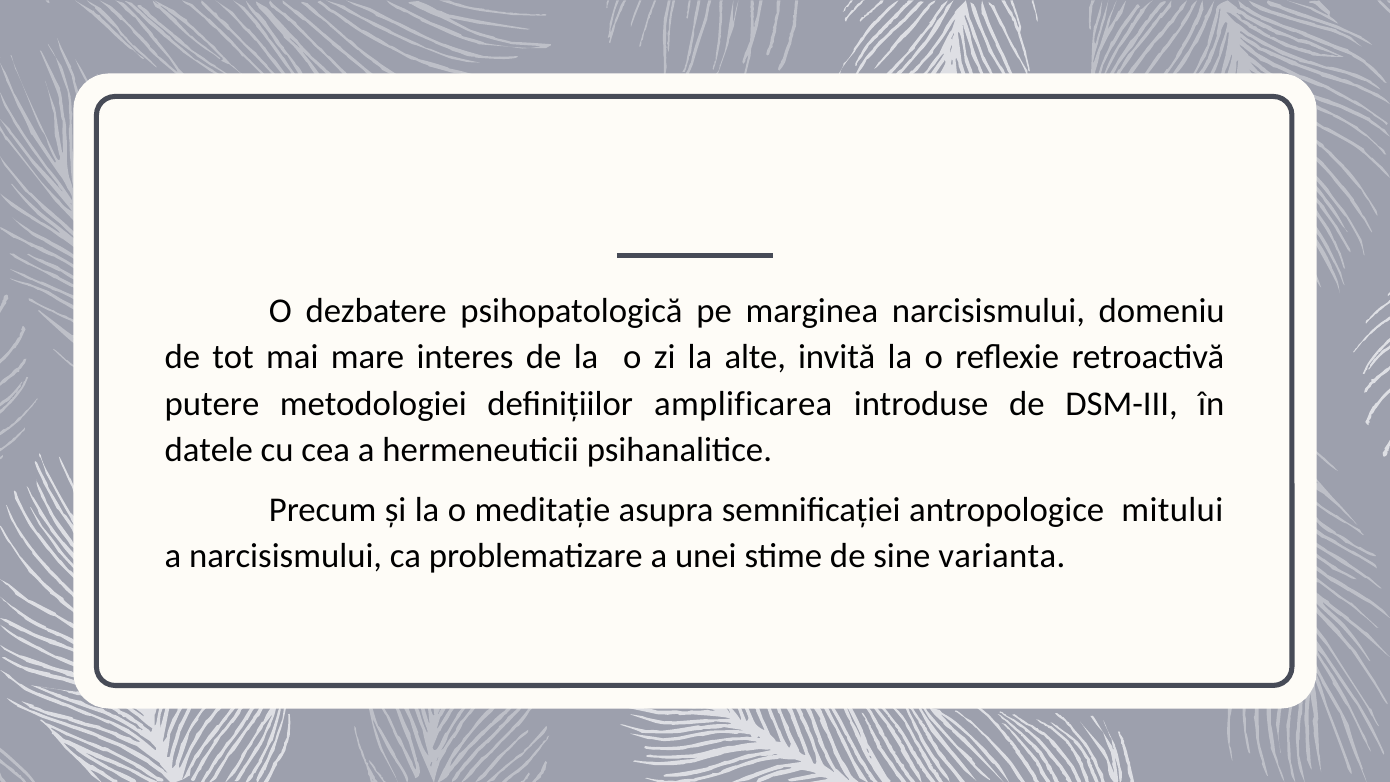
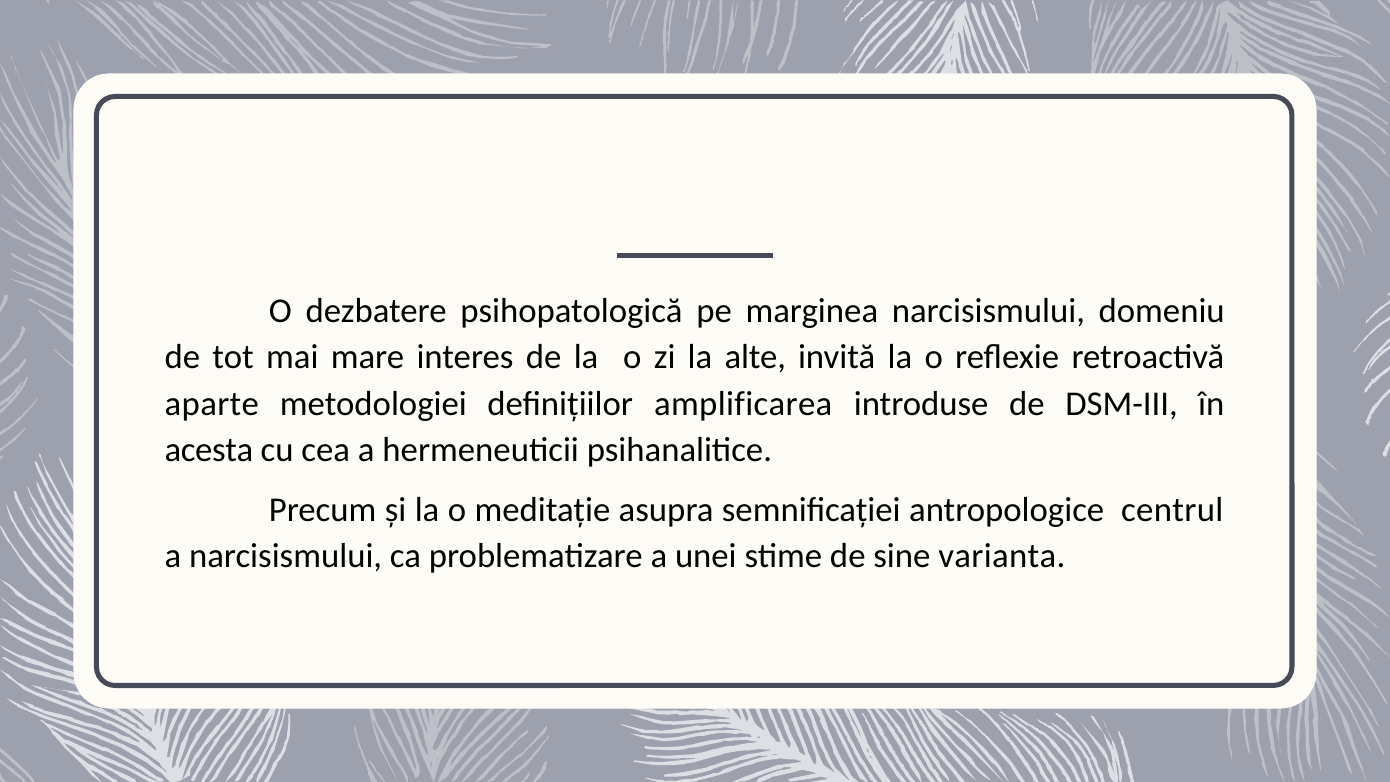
putere: putere -> aparte
datele: datele -> acesta
mitului: mitului -> centrul
